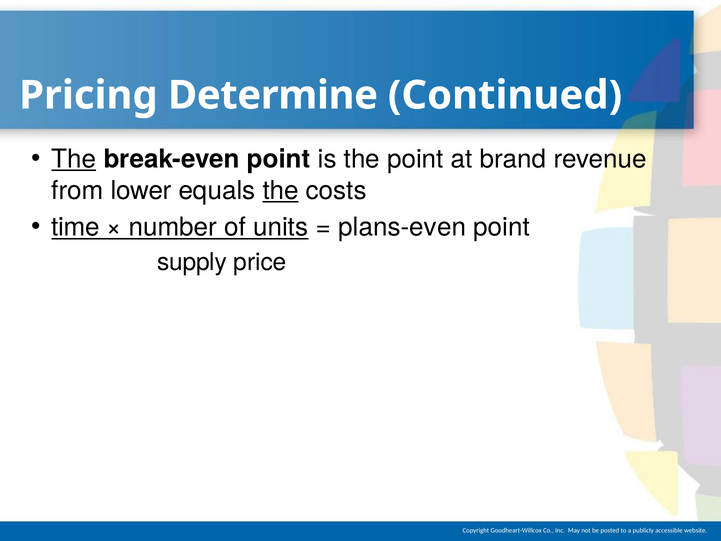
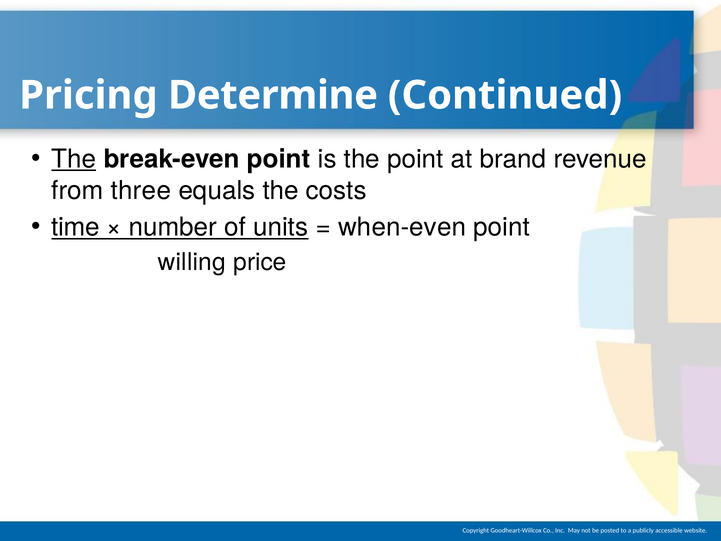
lower: lower -> three
the at (281, 190) underline: present -> none
plans-even: plans-even -> when-even
supply: supply -> willing
